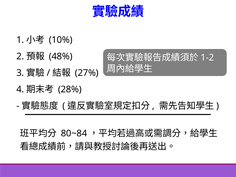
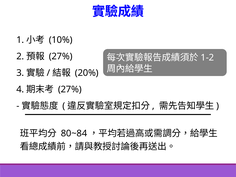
48% at (61, 56): 48% -> 27%
27%: 27% -> 20%
28% at (70, 89): 28% -> 27%
